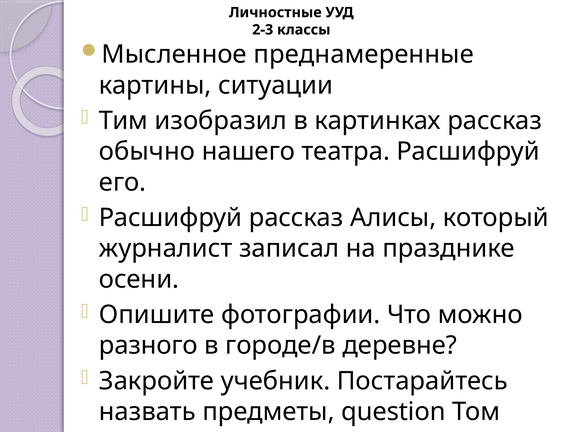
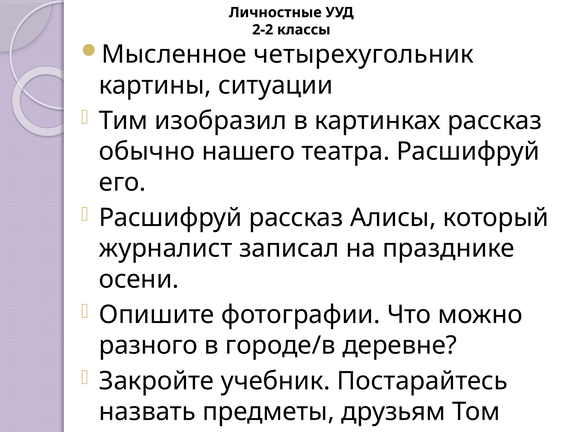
2-3: 2-3 -> 2-2
преднамеренные: преднамеренные -> четырехугольник
question: question -> друзьям
